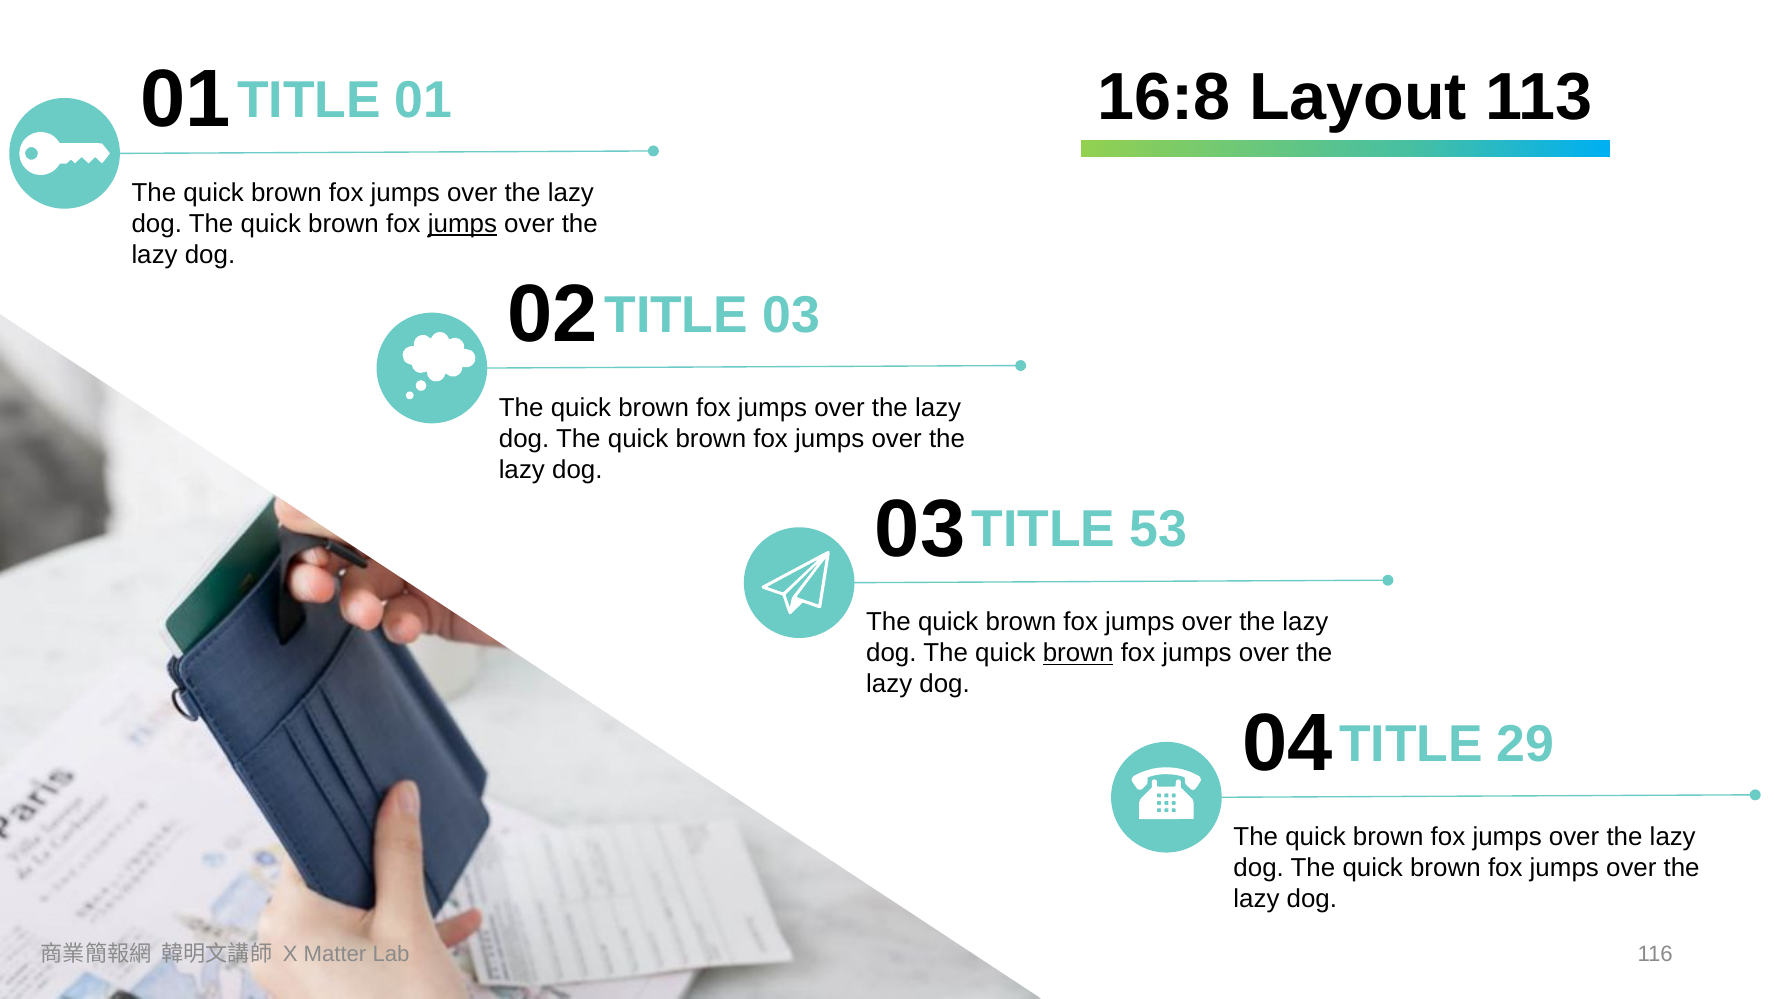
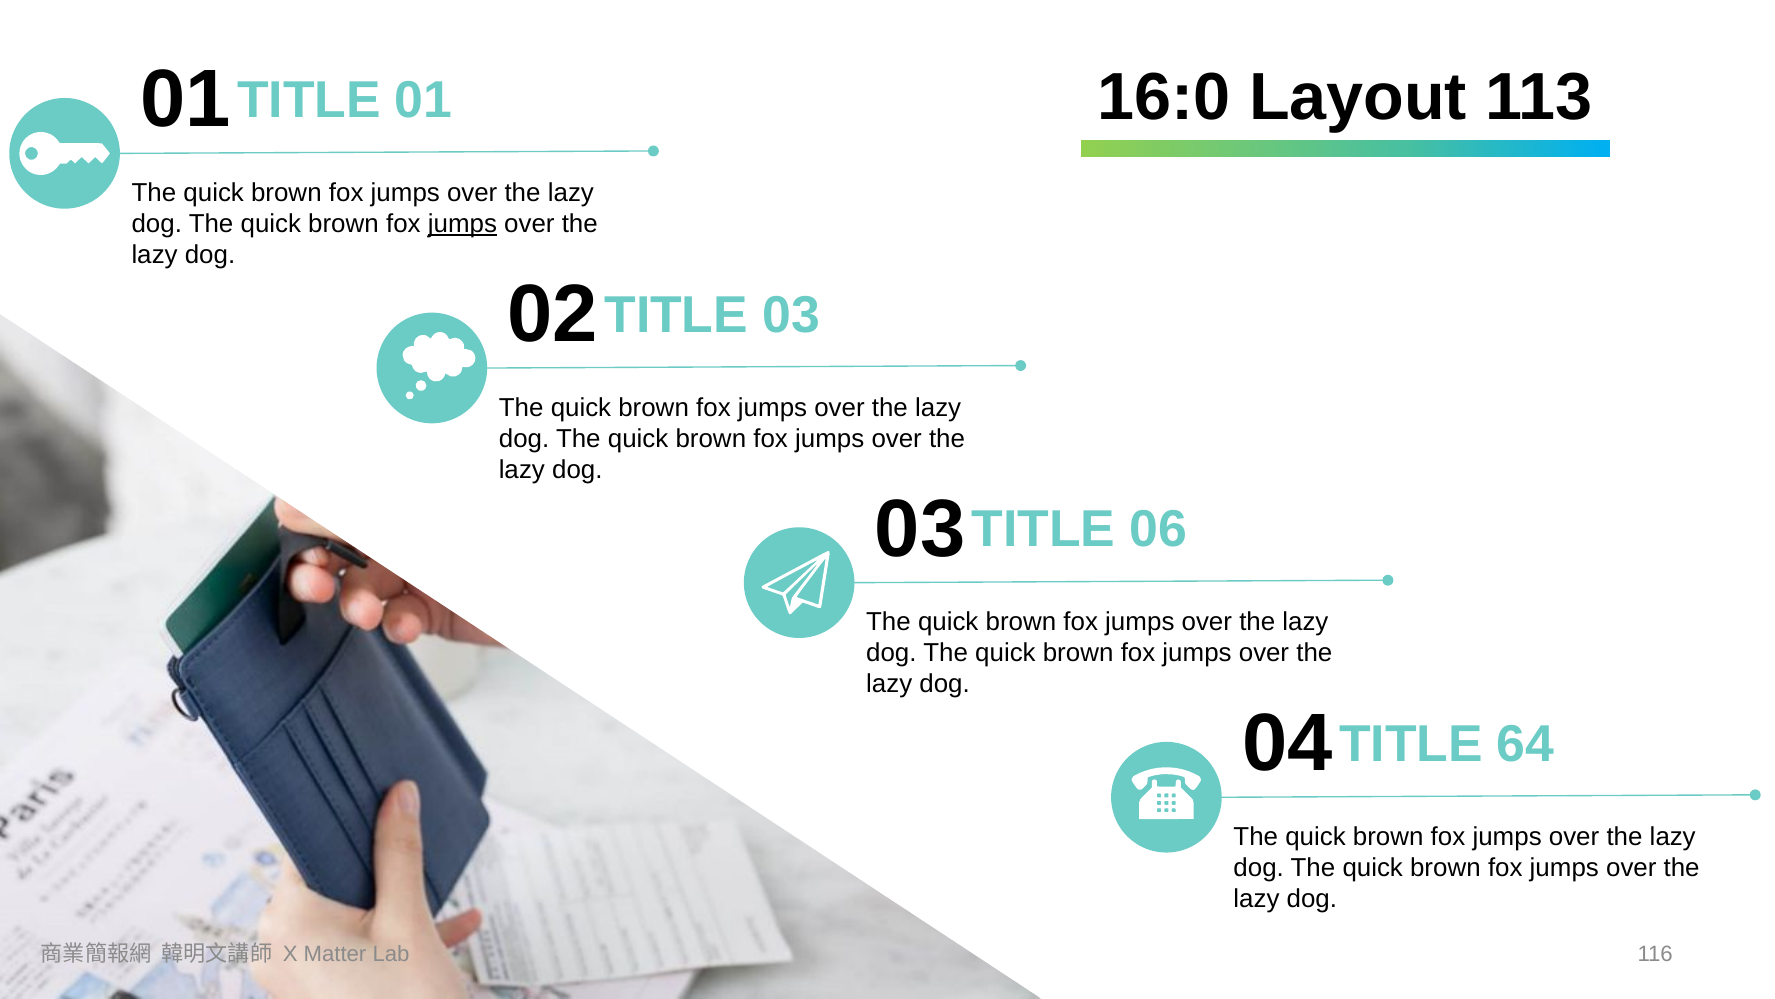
16:8: 16:8 -> 16:0
53: 53 -> 06
brown at (1078, 653) underline: present -> none
29: 29 -> 64
